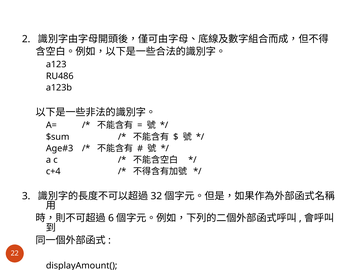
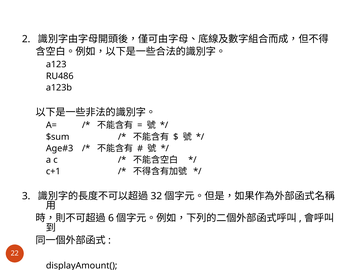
c+4: c+4 -> c+1
